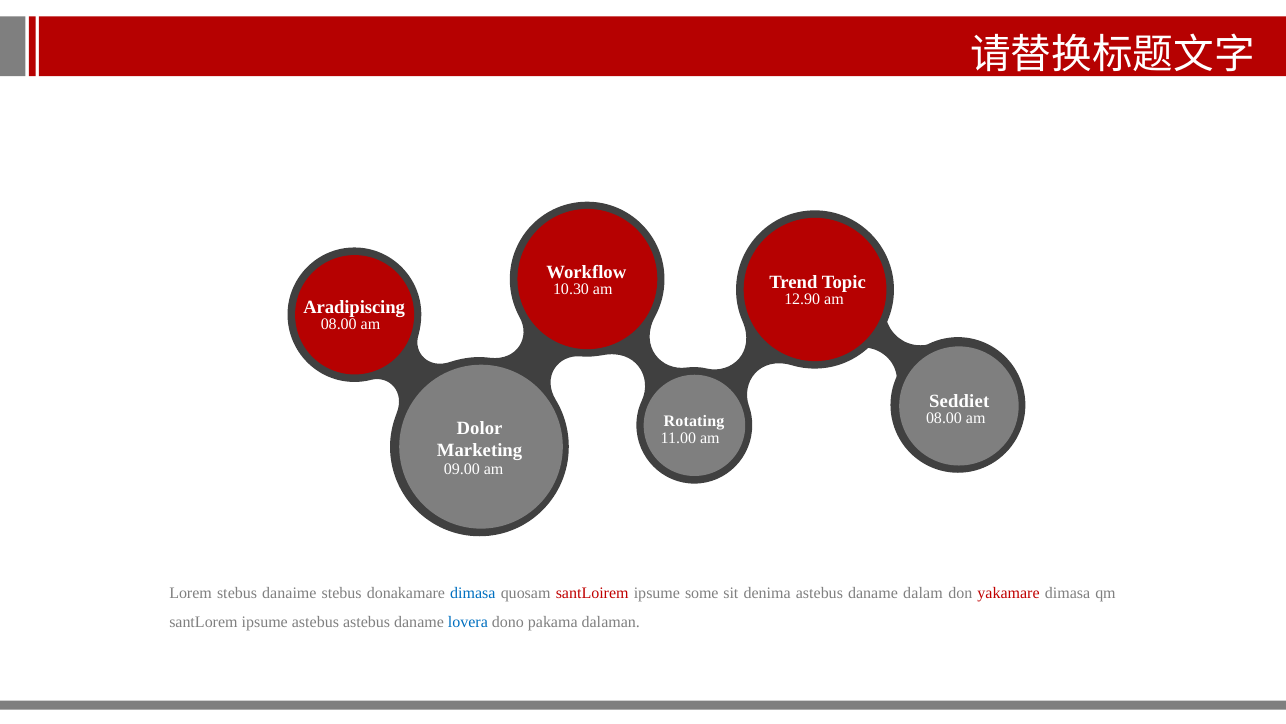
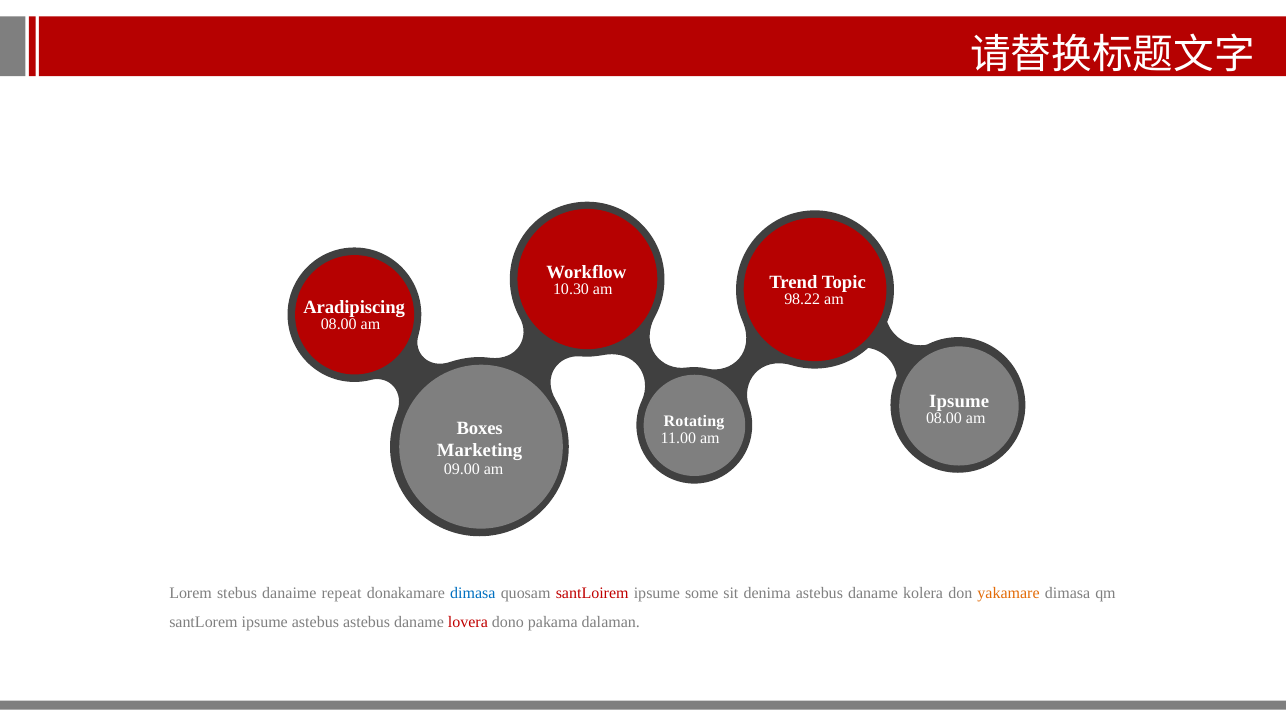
12.90: 12.90 -> 98.22
Seddiet at (959, 401): Seddiet -> Ipsume
Dolor: Dolor -> Boxes
danaime stebus: stebus -> repeat
dalam: dalam -> kolera
yakamare colour: red -> orange
lovera colour: blue -> red
